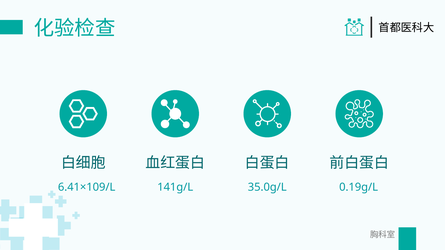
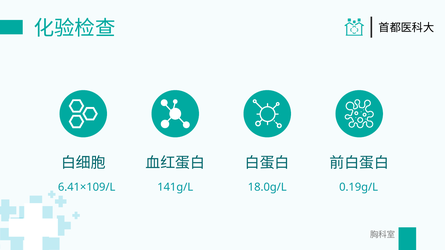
35.0g/L: 35.0g/L -> 18.0g/L
